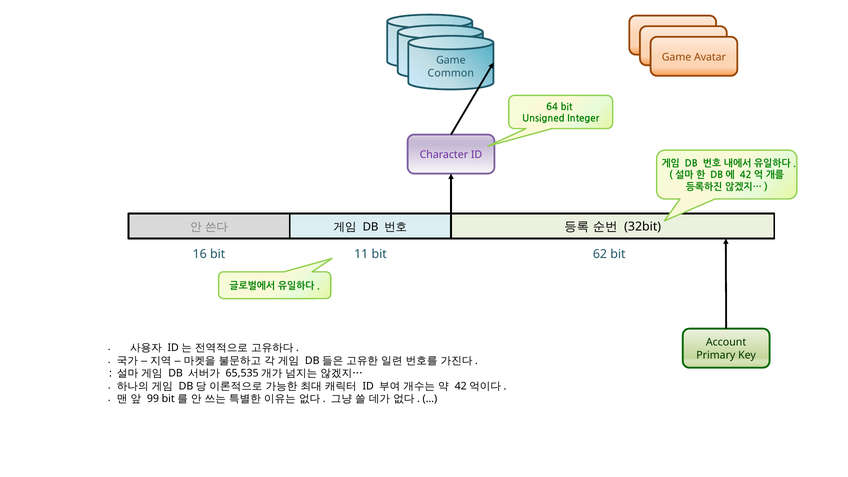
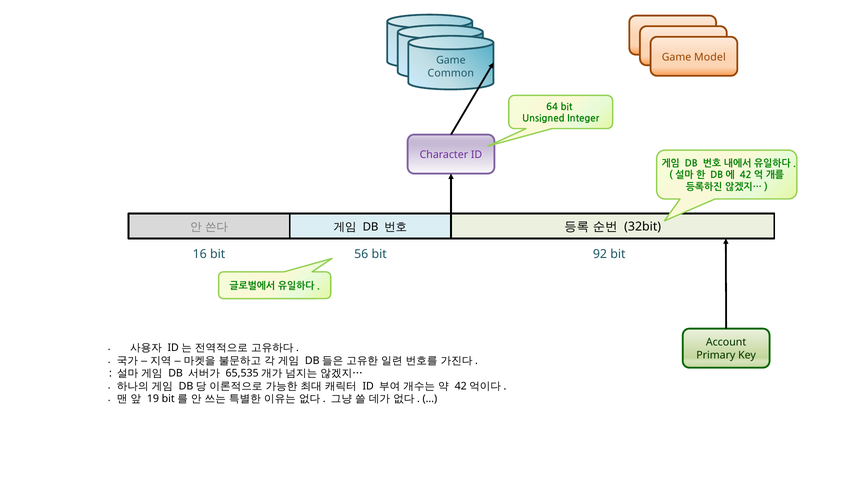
Avatar: Avatar -> Model
11: 11 -> 56
62: 62 -> 92
99: 99 -> 19
